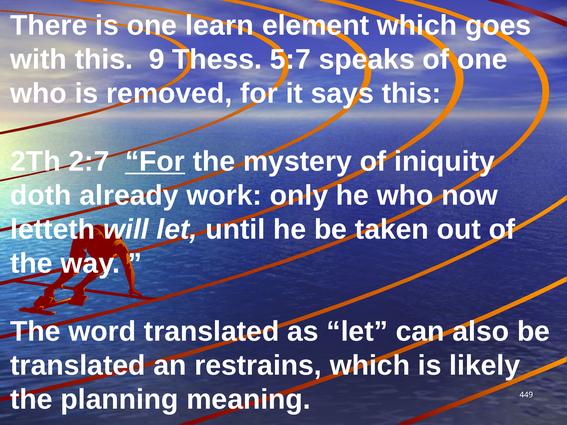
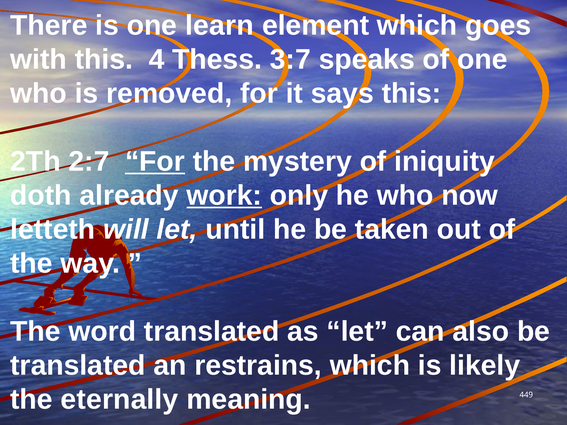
9: 9 -> 4
5:7: 5:7 -> 3:7
work underline: none -> present
planning: planning -> eternally
